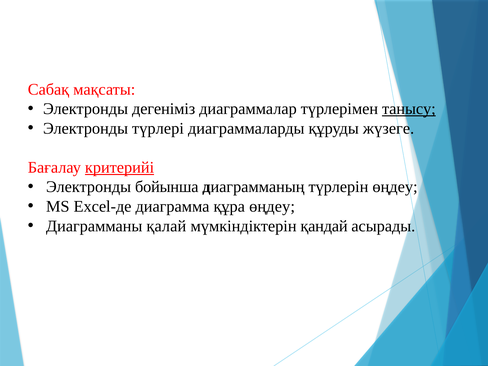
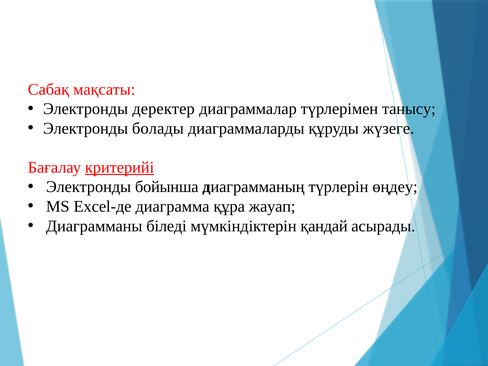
дегеніміз: дегеніміз -> деректер
танысу underline: present -> none
түрлері: түрлері -> болады
құра өңдеу: өңдеу -> жауап
қалай: қалай -> біледі
